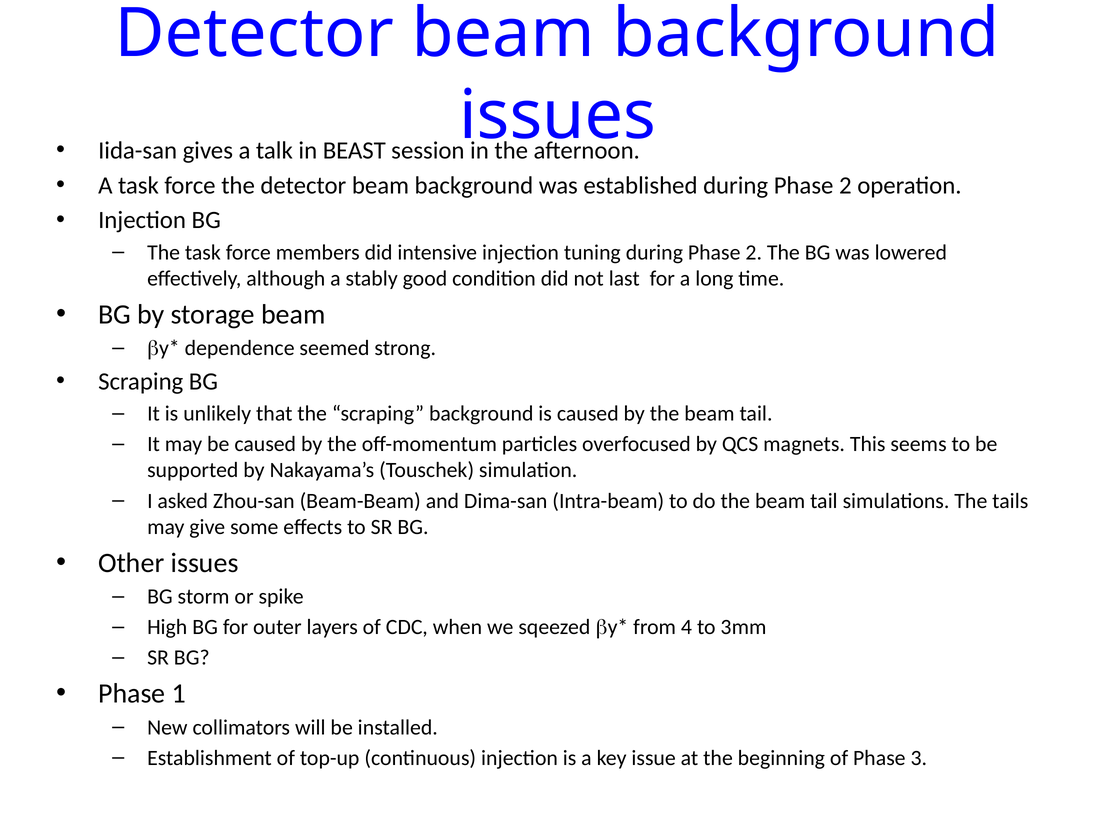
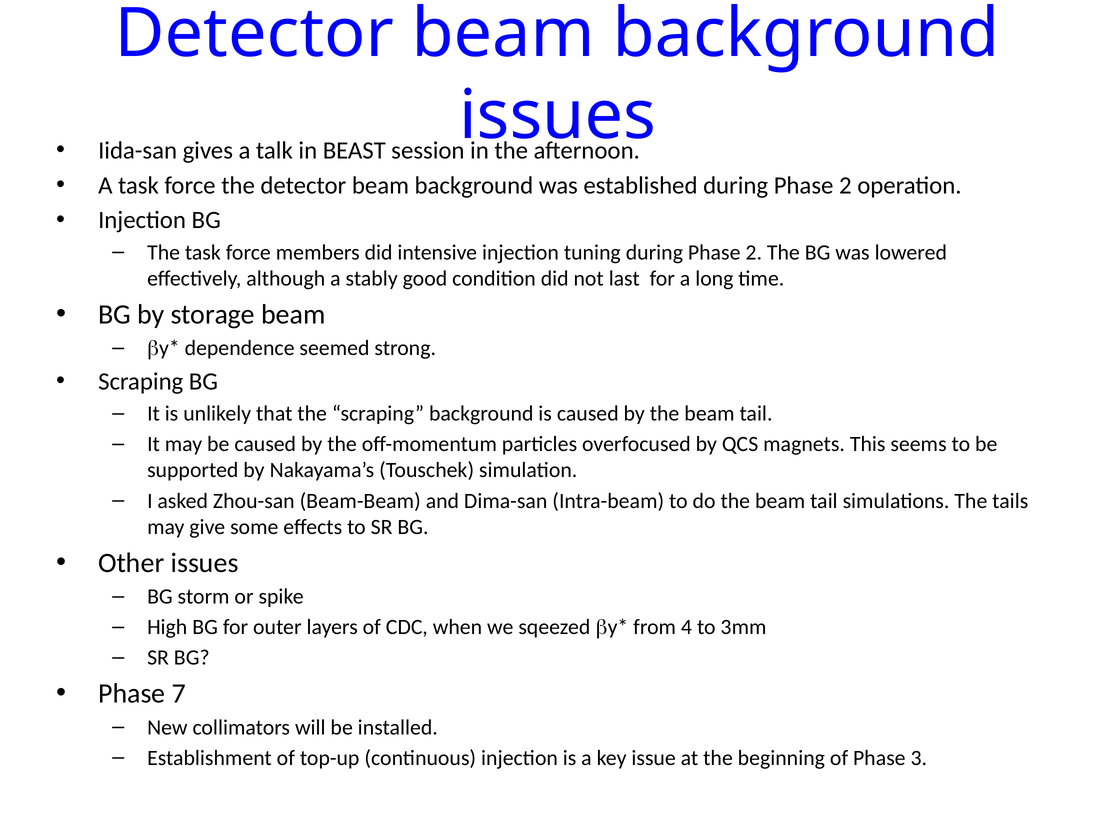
1: 1 -> 7
